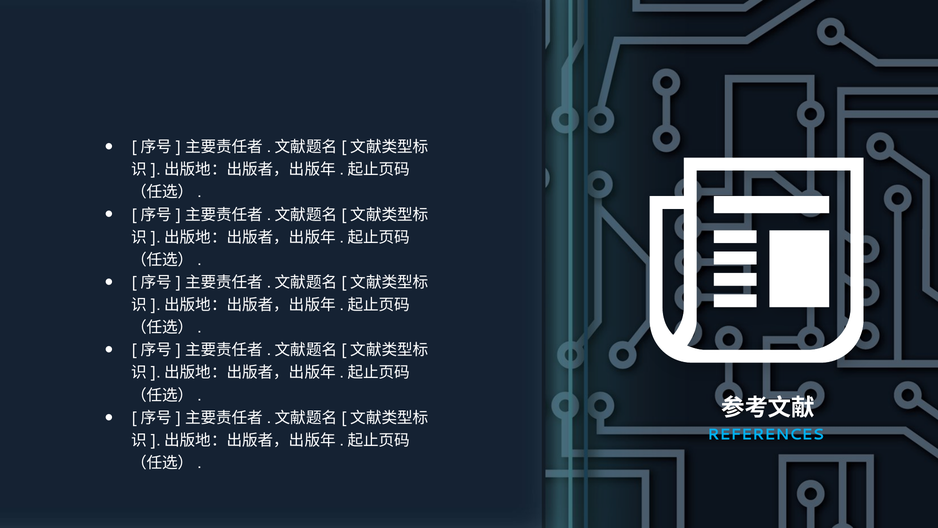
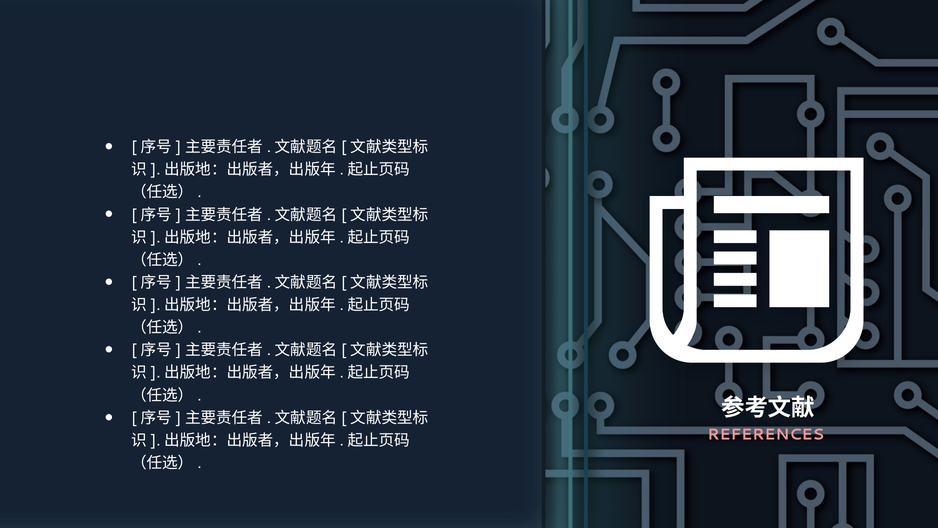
REFERENCES colour: light blue -> pink
